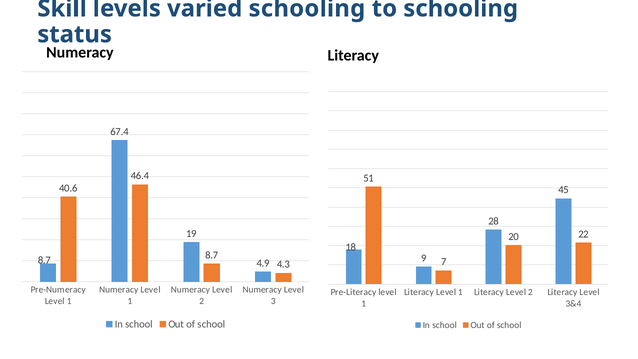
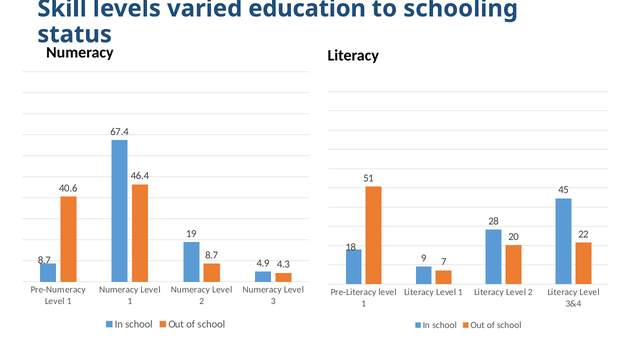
varied schooling: schooling -> education
